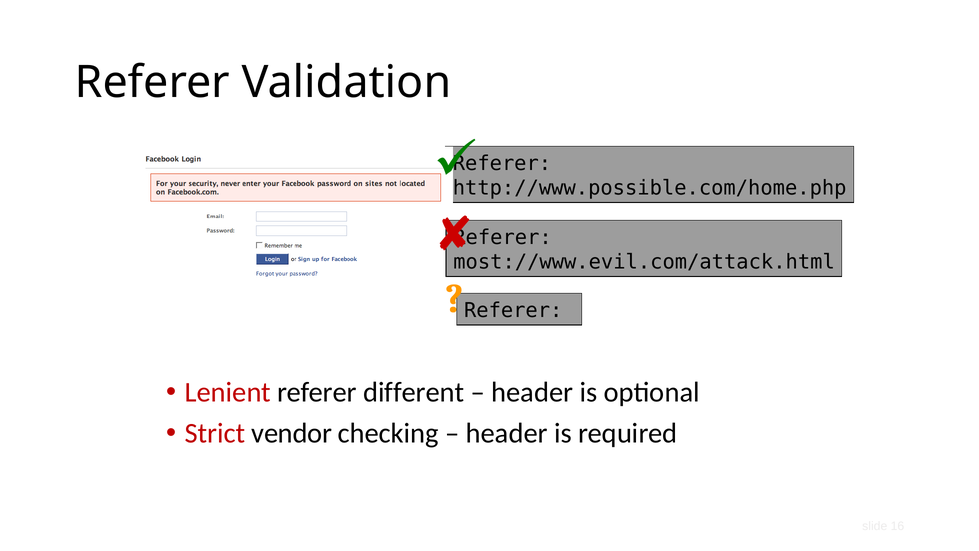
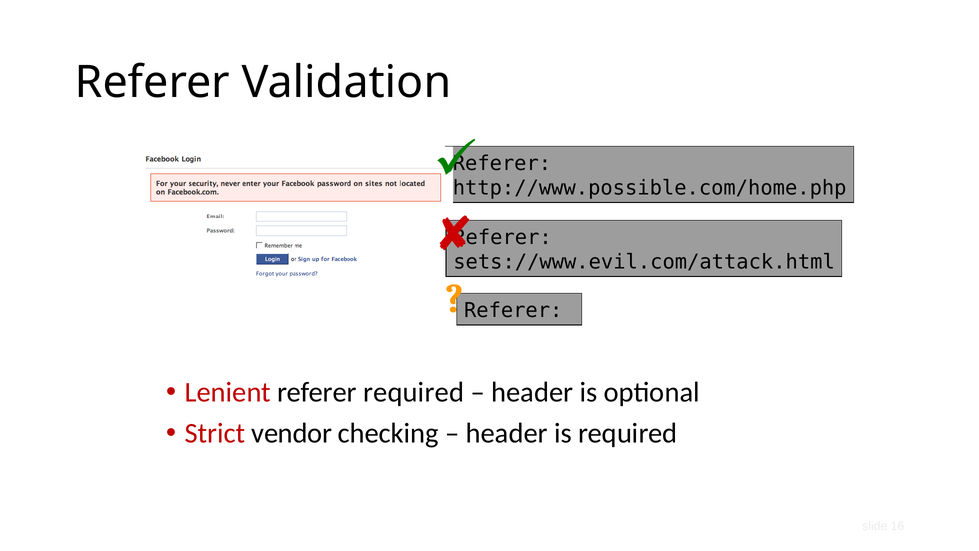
most://www.evil.com/attack.html: most://www.evil.com/attack.html -> sets://www.evil.com/attack.html
referer different: different -> required
